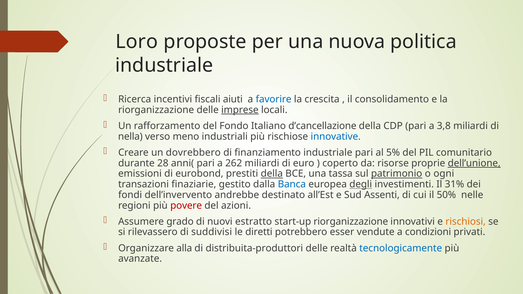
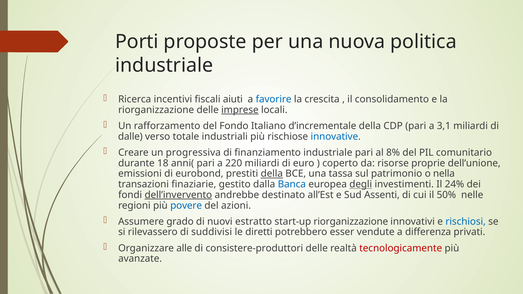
Loro: Loro -> Porti
d’cancellazione: d’cancellazione -> d’incrementale
3,8: 3,8 -> 3,1
nella: nella -> dalle
meno: meno -> totale
dovrebbero: dovrebbero -> progressiva
5%: 5% -> 8%
28: 28 -> 18
262: 262 -> 220
dell’unione underline: present -> none
patrimonio underline: present -> none
ogni: ogni -> nella
31%: 31% -> 24%
dell’invervento underline: none -> present
povere colour: red -> blue
rischiosi colour: orange -> blue
condizioni: condizioni -> differenza
alla: alla -> alle
distribuita-produttori: distribuita-produttori -> consistere-produttori
tecnologicamente colour: blue -> red
